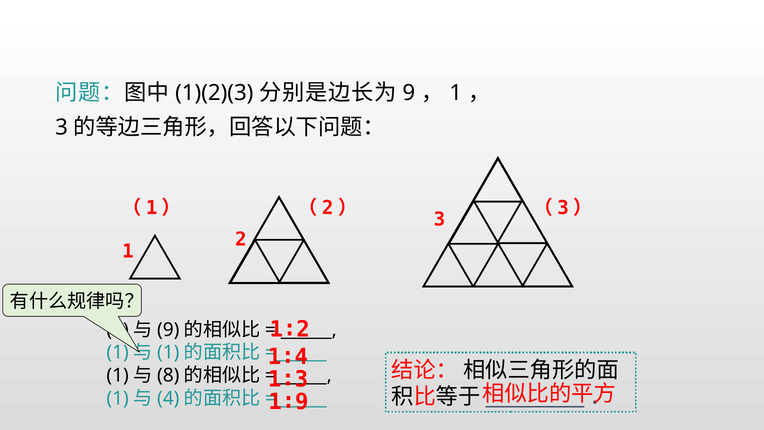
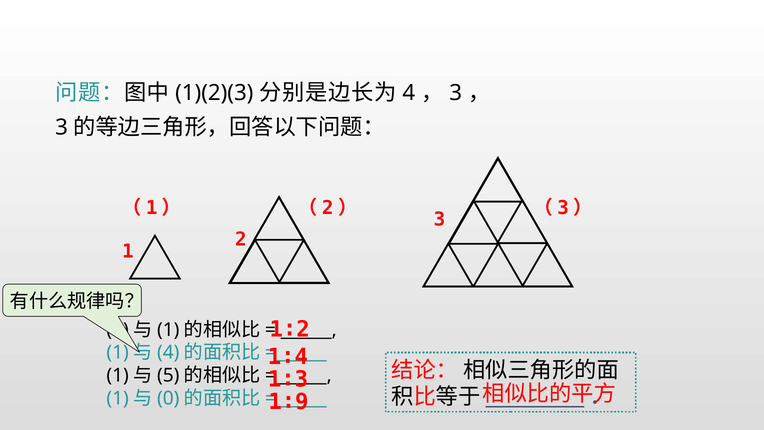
9 at (409, 93): 9 -> 4
1 at (456, 93): 1 -> 3
9 at (168, 330): 9 -> 1
1 at (168, 352): 1 -> 4
8: 8 -> 5
4: 4 -> 0
